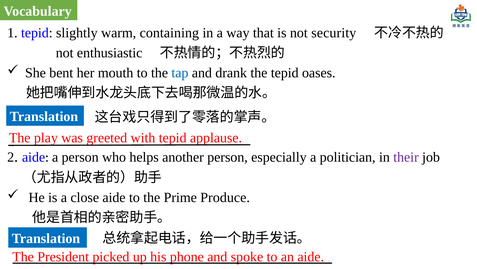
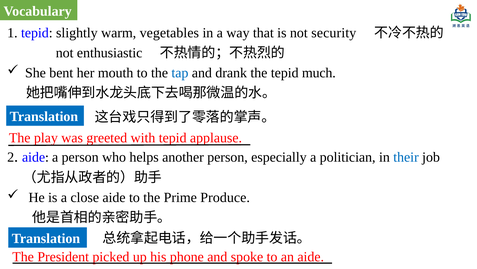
containing: containing -> vegetables
oases: oases -> much
their colour: purple -> blue
